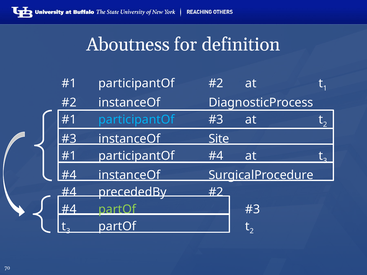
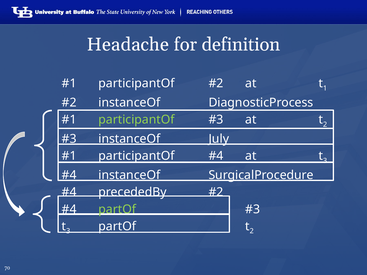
Aboutness: Aboutness -> Headache
participantOf at (136, 120) colour: light blue -> light green
Site: Site -> July
